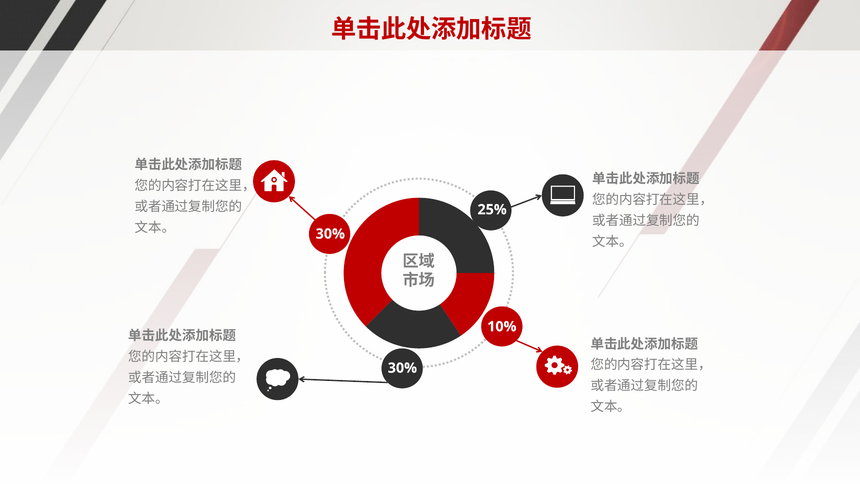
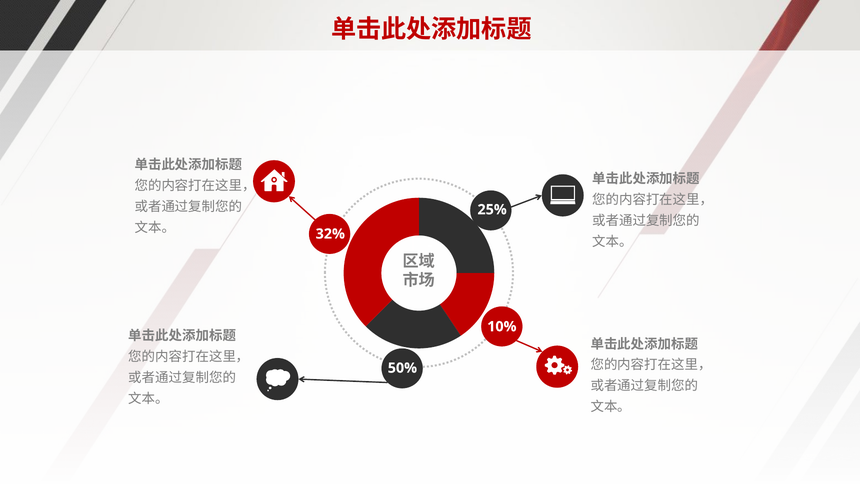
30% at (330, 234): 30% -> 32%
30% at (402, 368): 30% -> 50%
